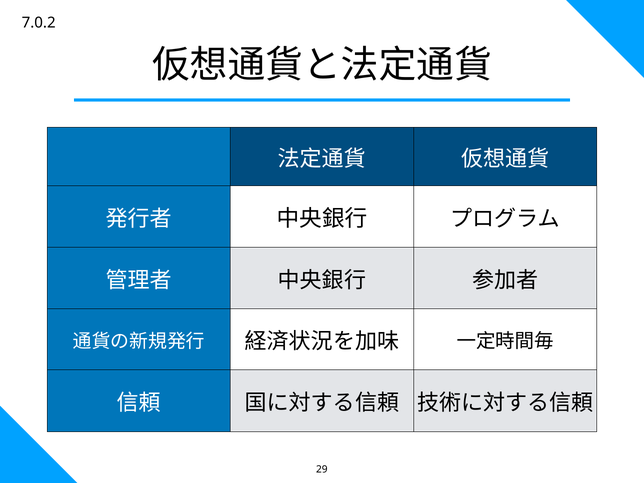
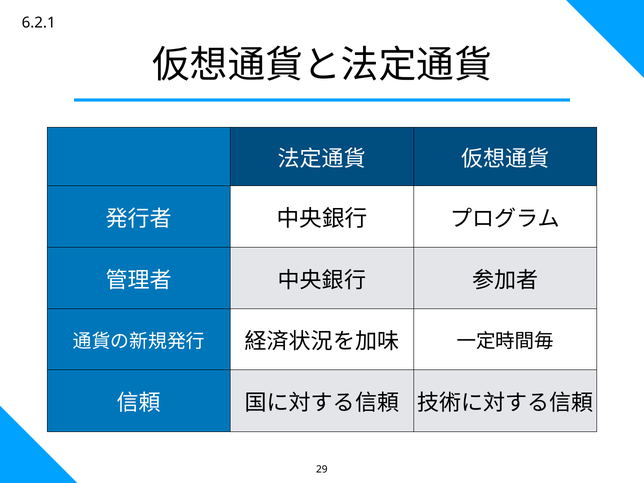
7.0.2: 7.0.2 -> 6.2.1
